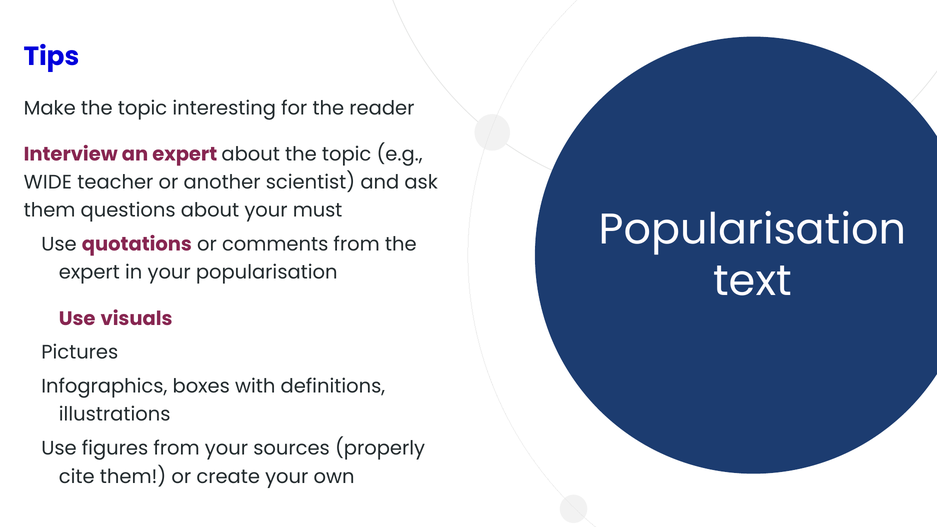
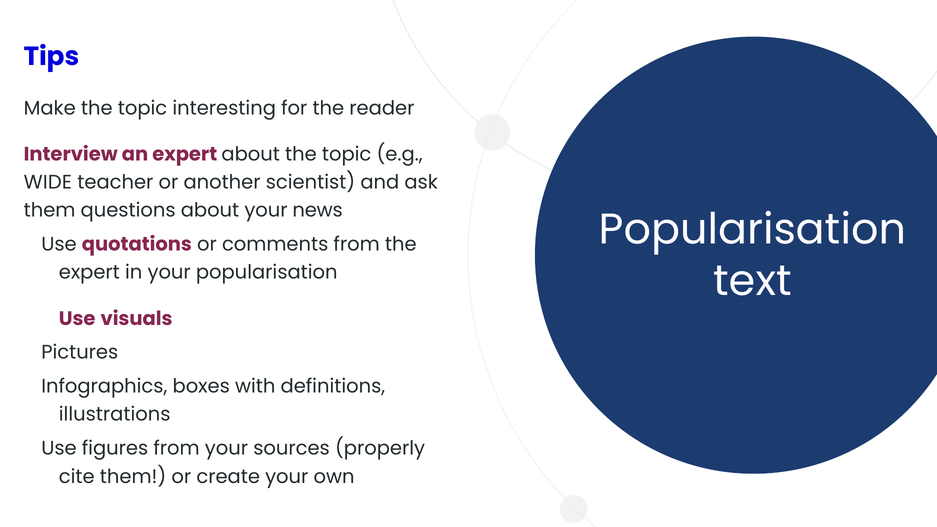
must: must -> news
